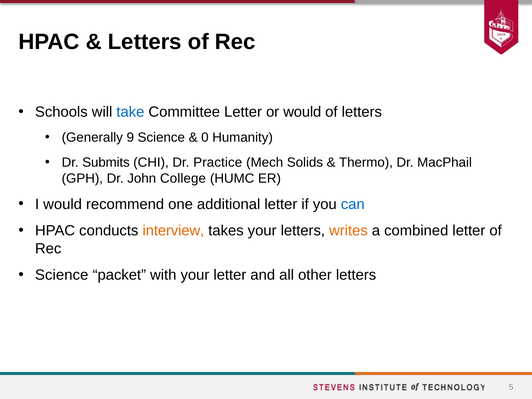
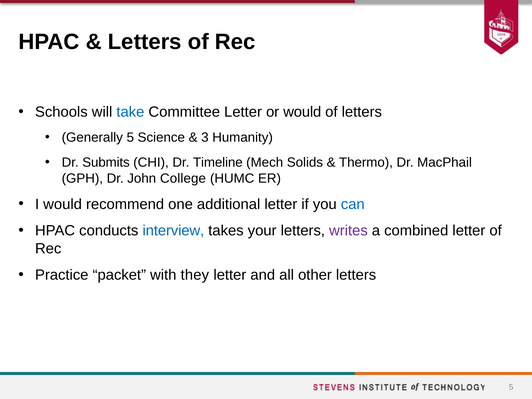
Generally 9: 9 -> 5
0: 0 -> 3
Practice: Practice -> Timeline
interview colour: orange -> blue
writes colour: orange -> purple
Science at (62, 275): Science -> Practice
with your: your -> they
